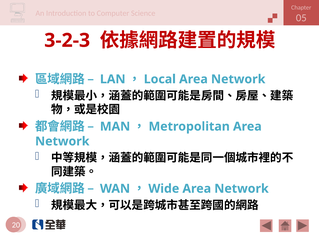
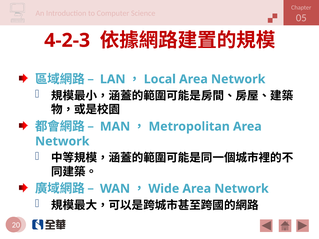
3-2-3: 3-2-3 -> 4-2-3
